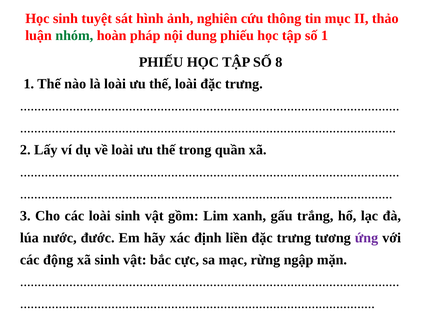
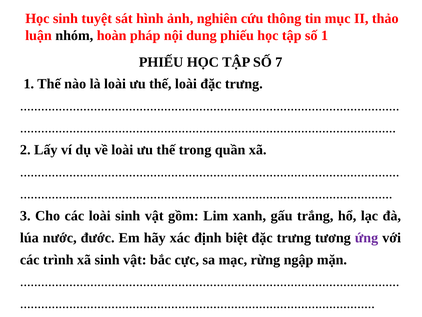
nhóm colour: green -> black
8: 8 -> 7
liền: liền -> biệt
động: động -> trình
